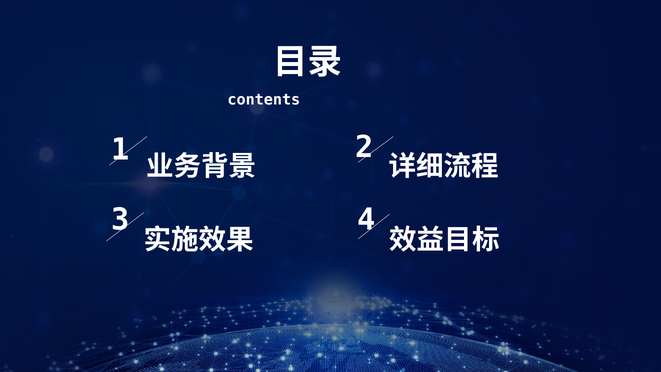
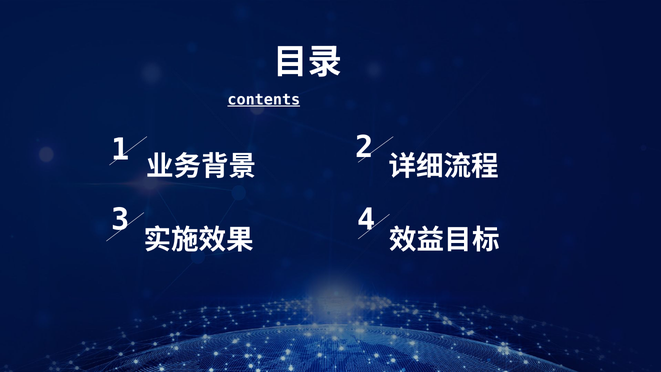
contents underline: none -> present
